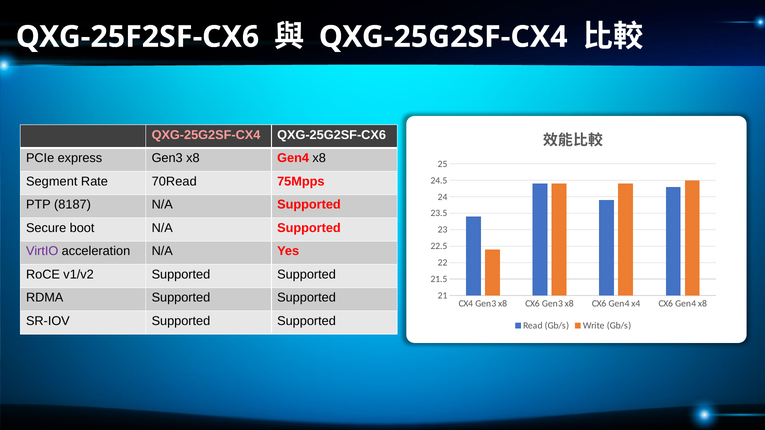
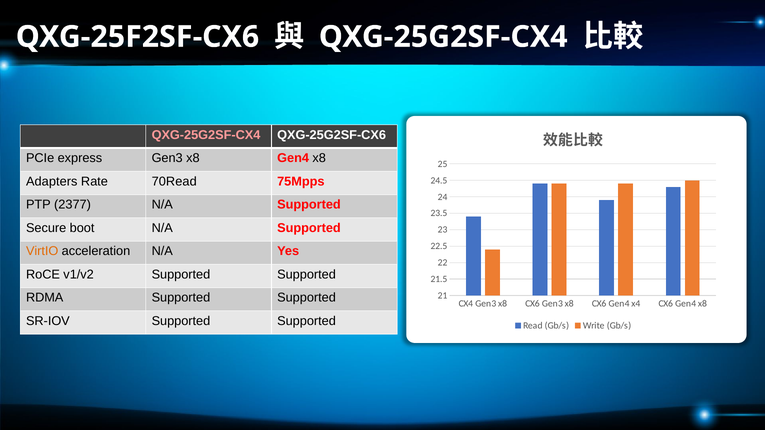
Segment: Segment -> Adapters
8187: 8187 -> 2377
VirtIO colour: purple -> orange
